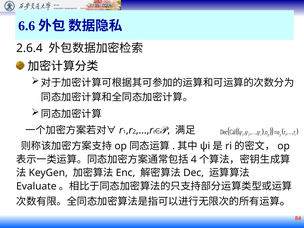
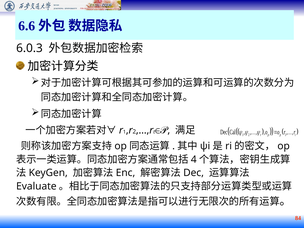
2.6.4: 2.6.4 -> 6.0.3
